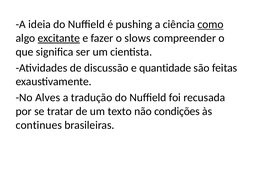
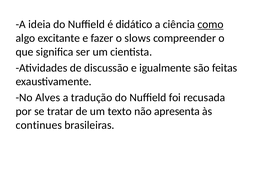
pushing: pushing -> didático
excitante underline: present -> none
quantidade: quantidade -> igualmente
condições: condições -> apresenta
